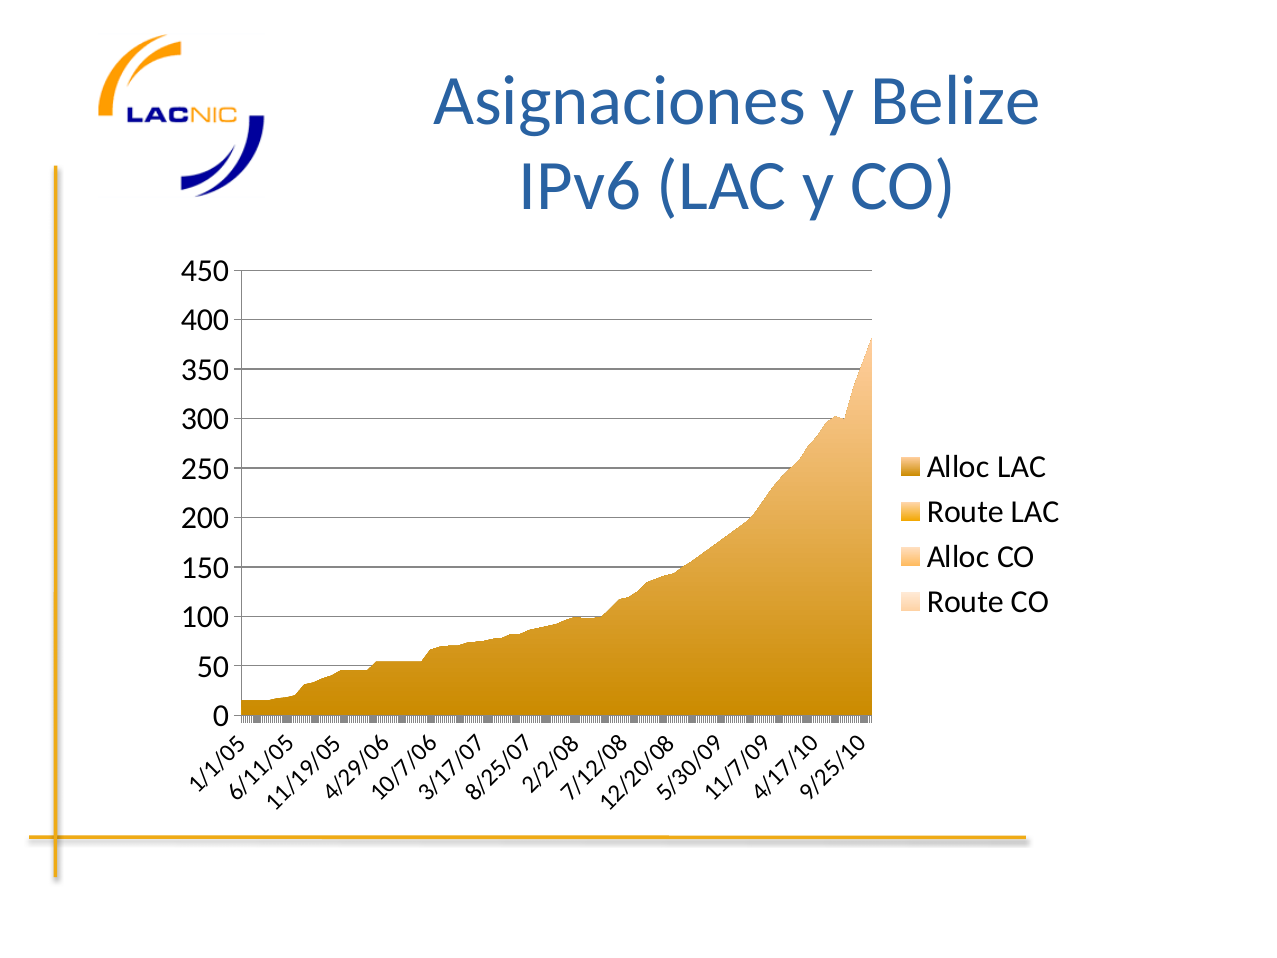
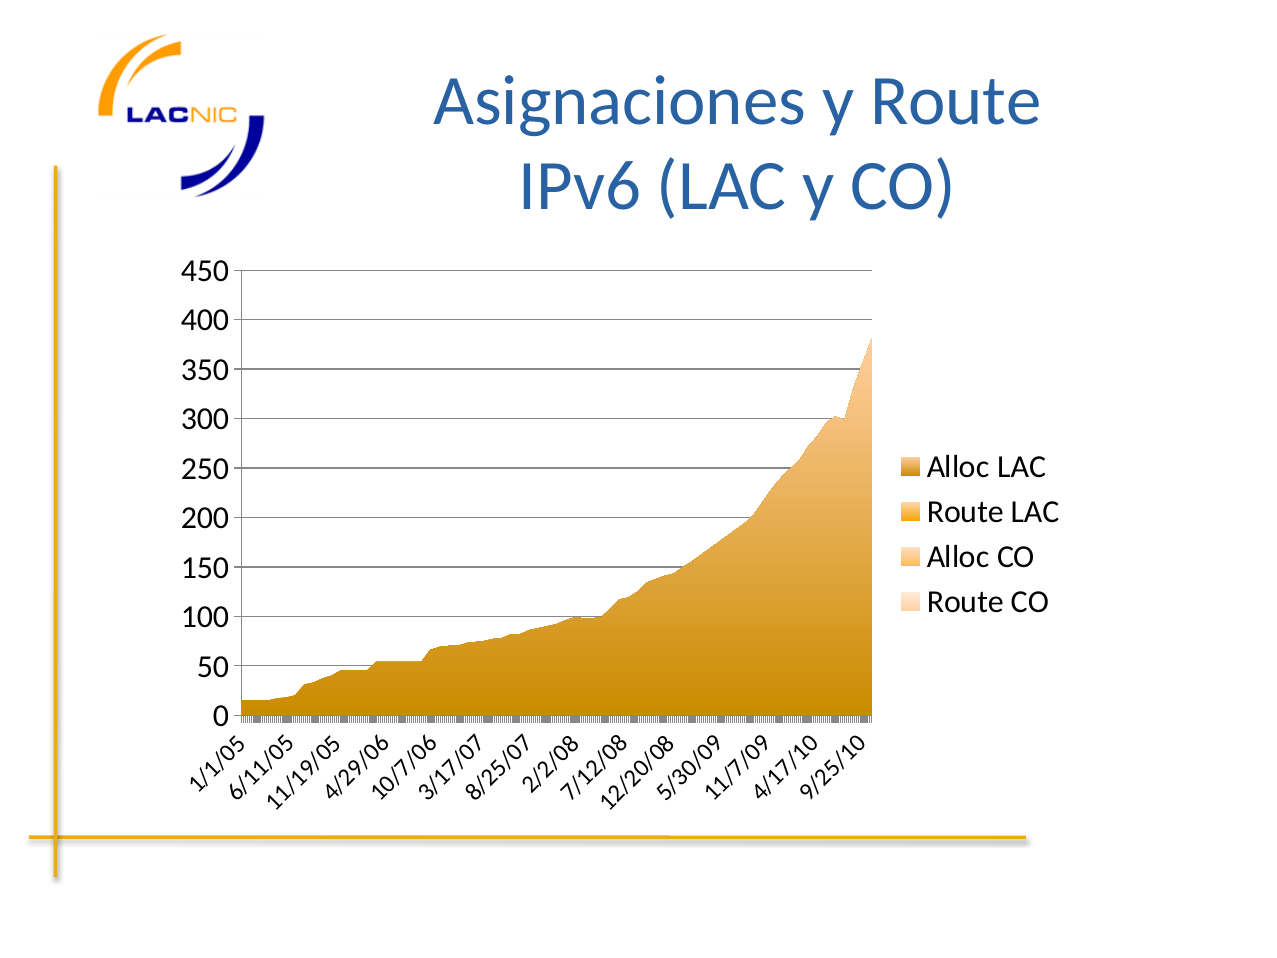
y Belize: Belize -> Route
